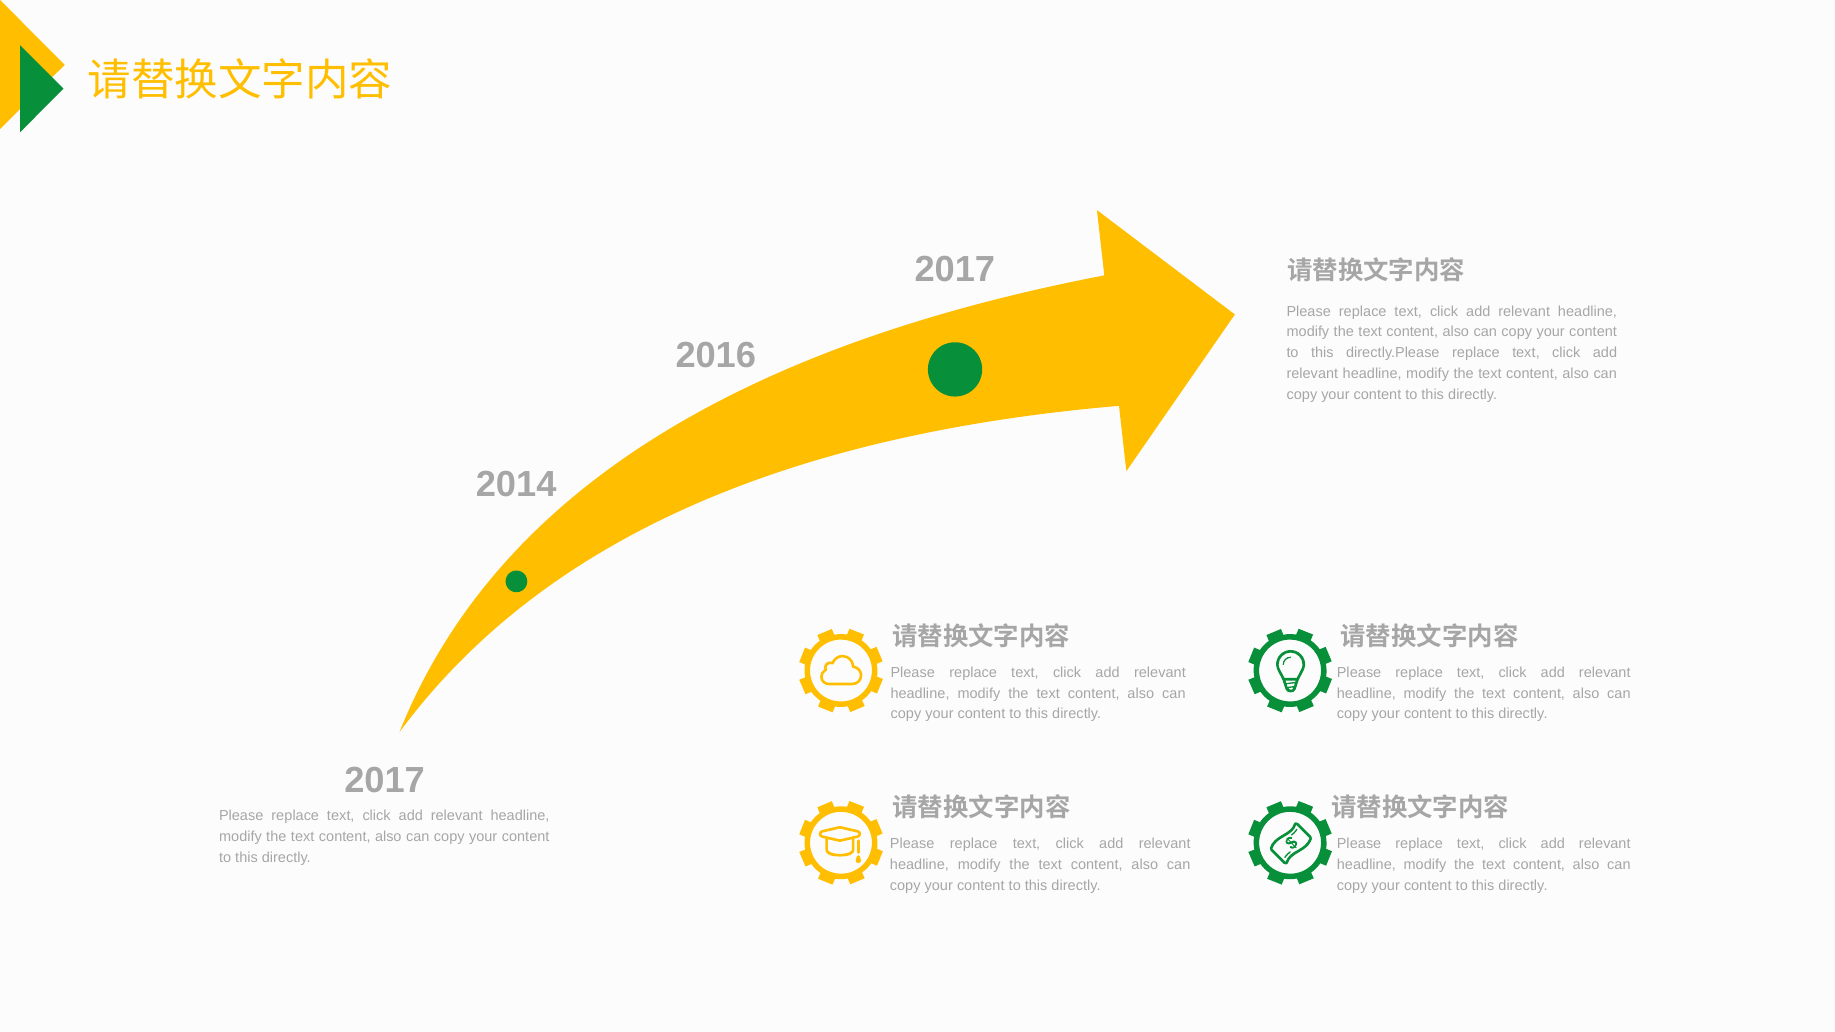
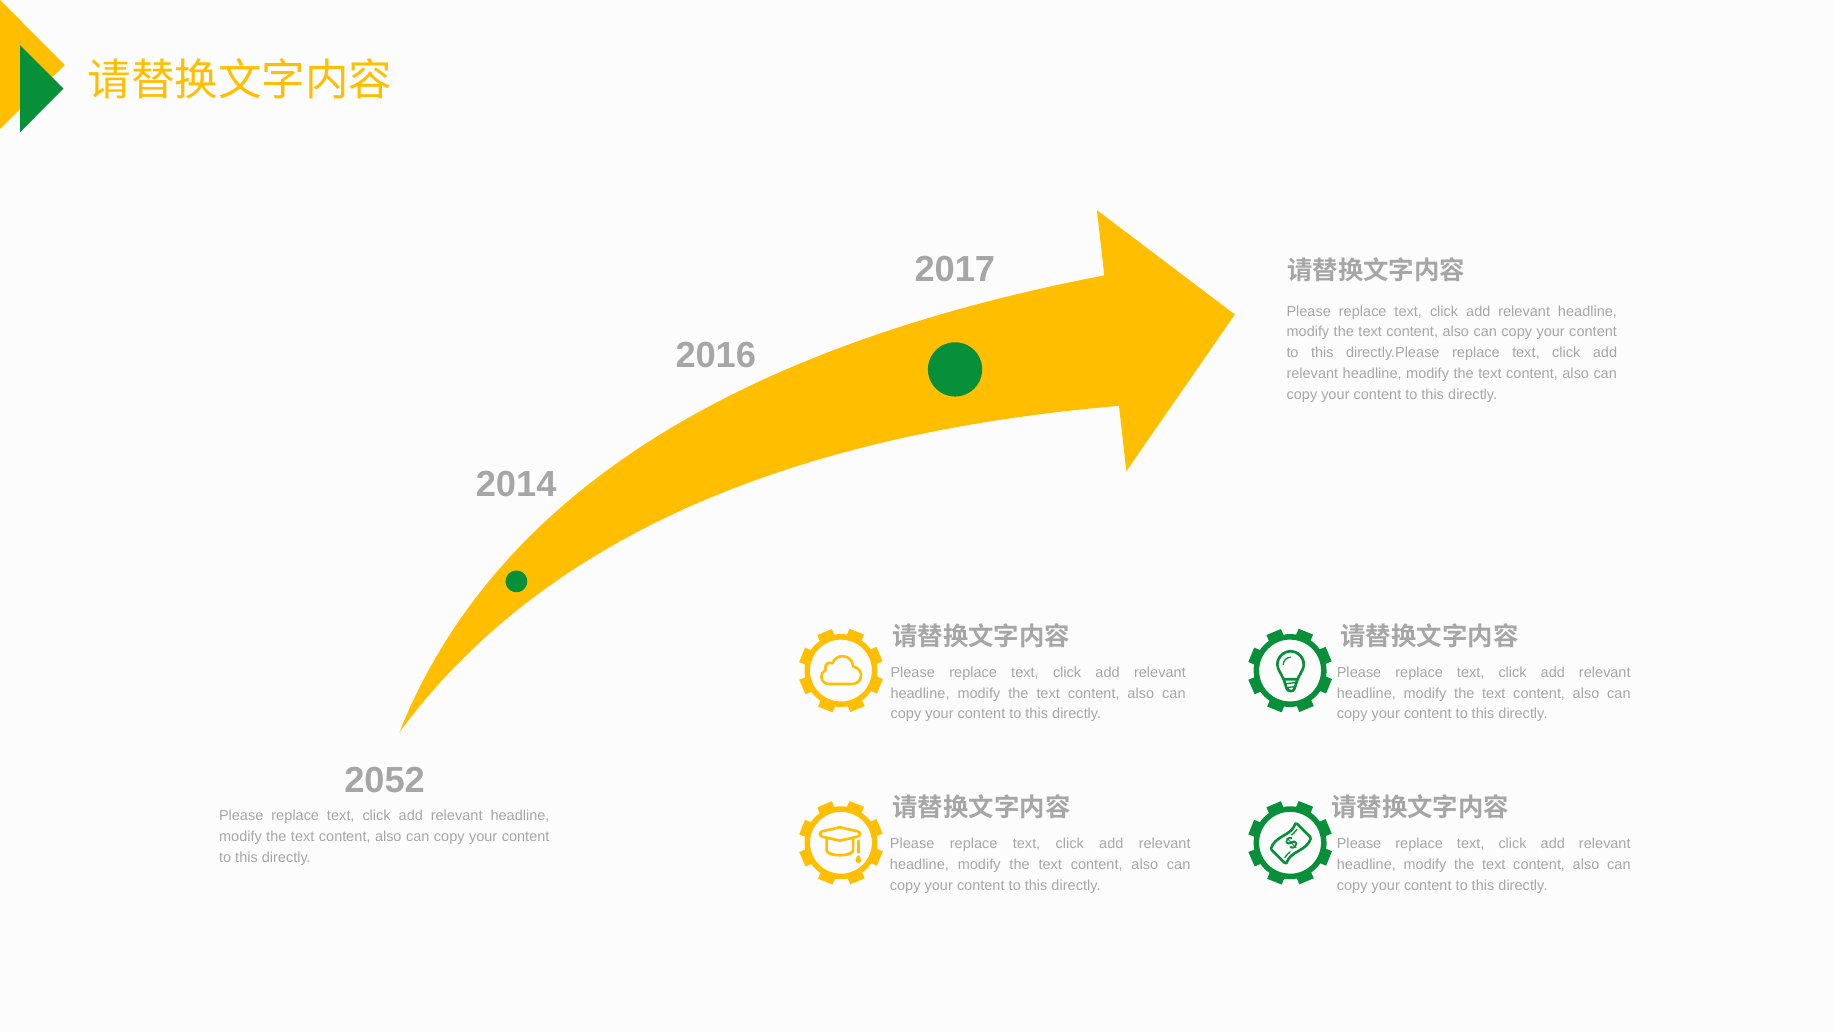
2017 at (385, 780): 2017 -> 2052
